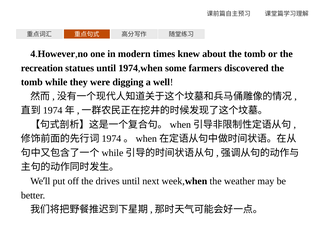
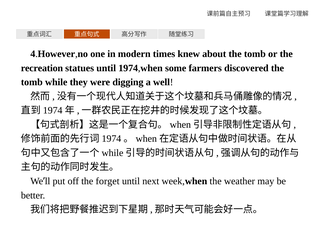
drives: drives -> forget
